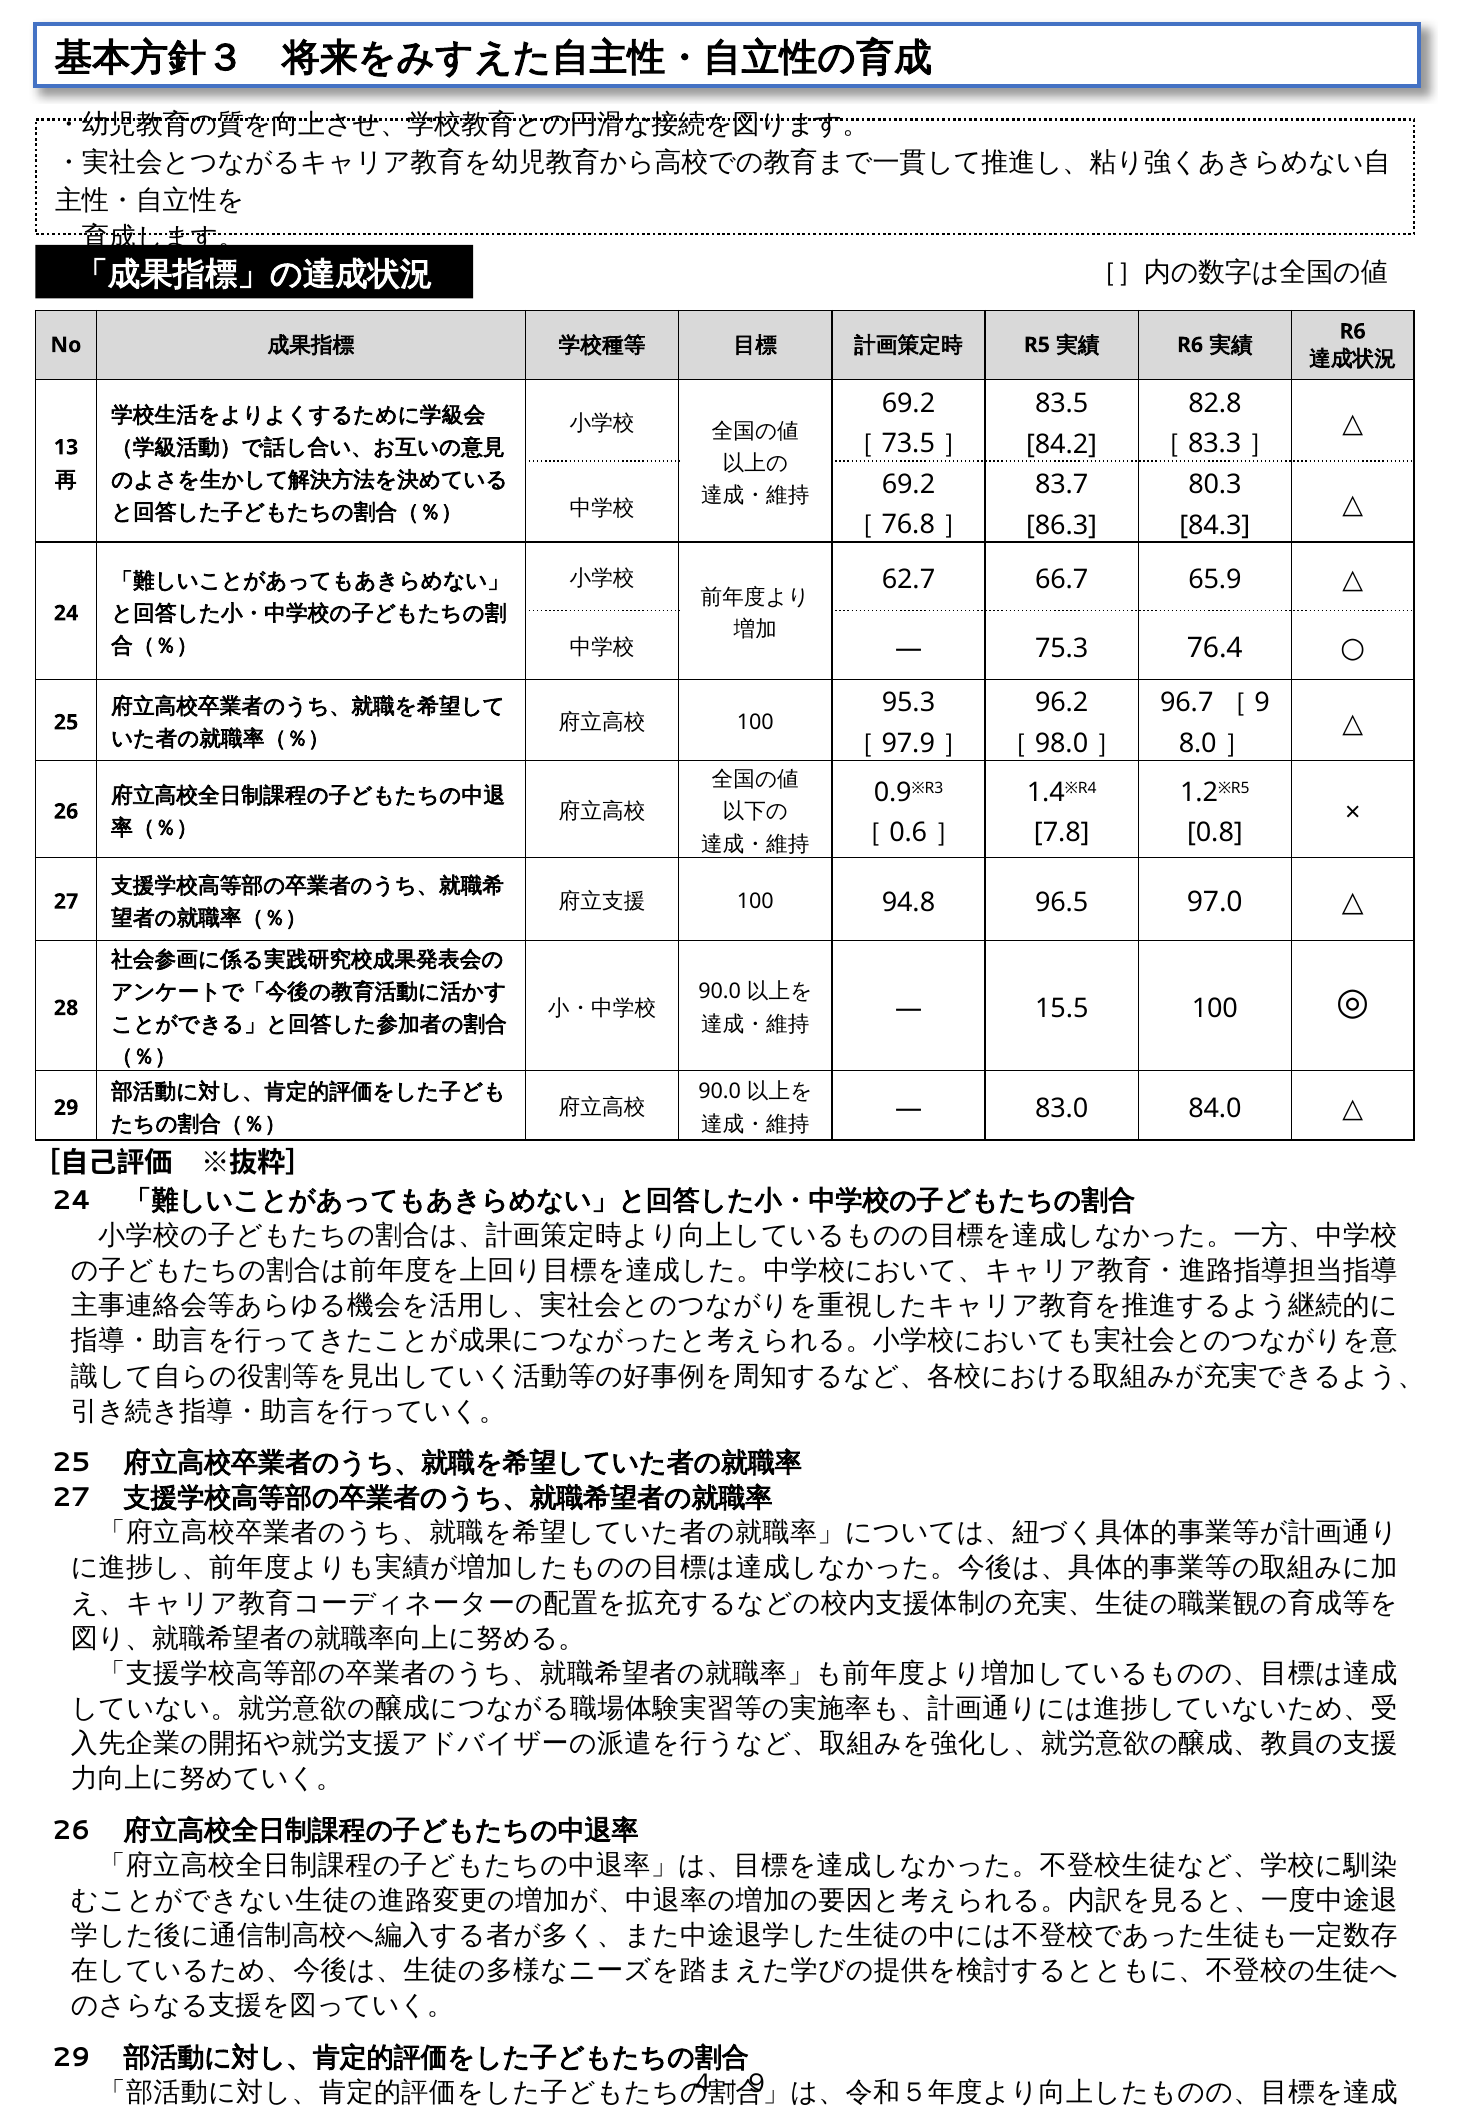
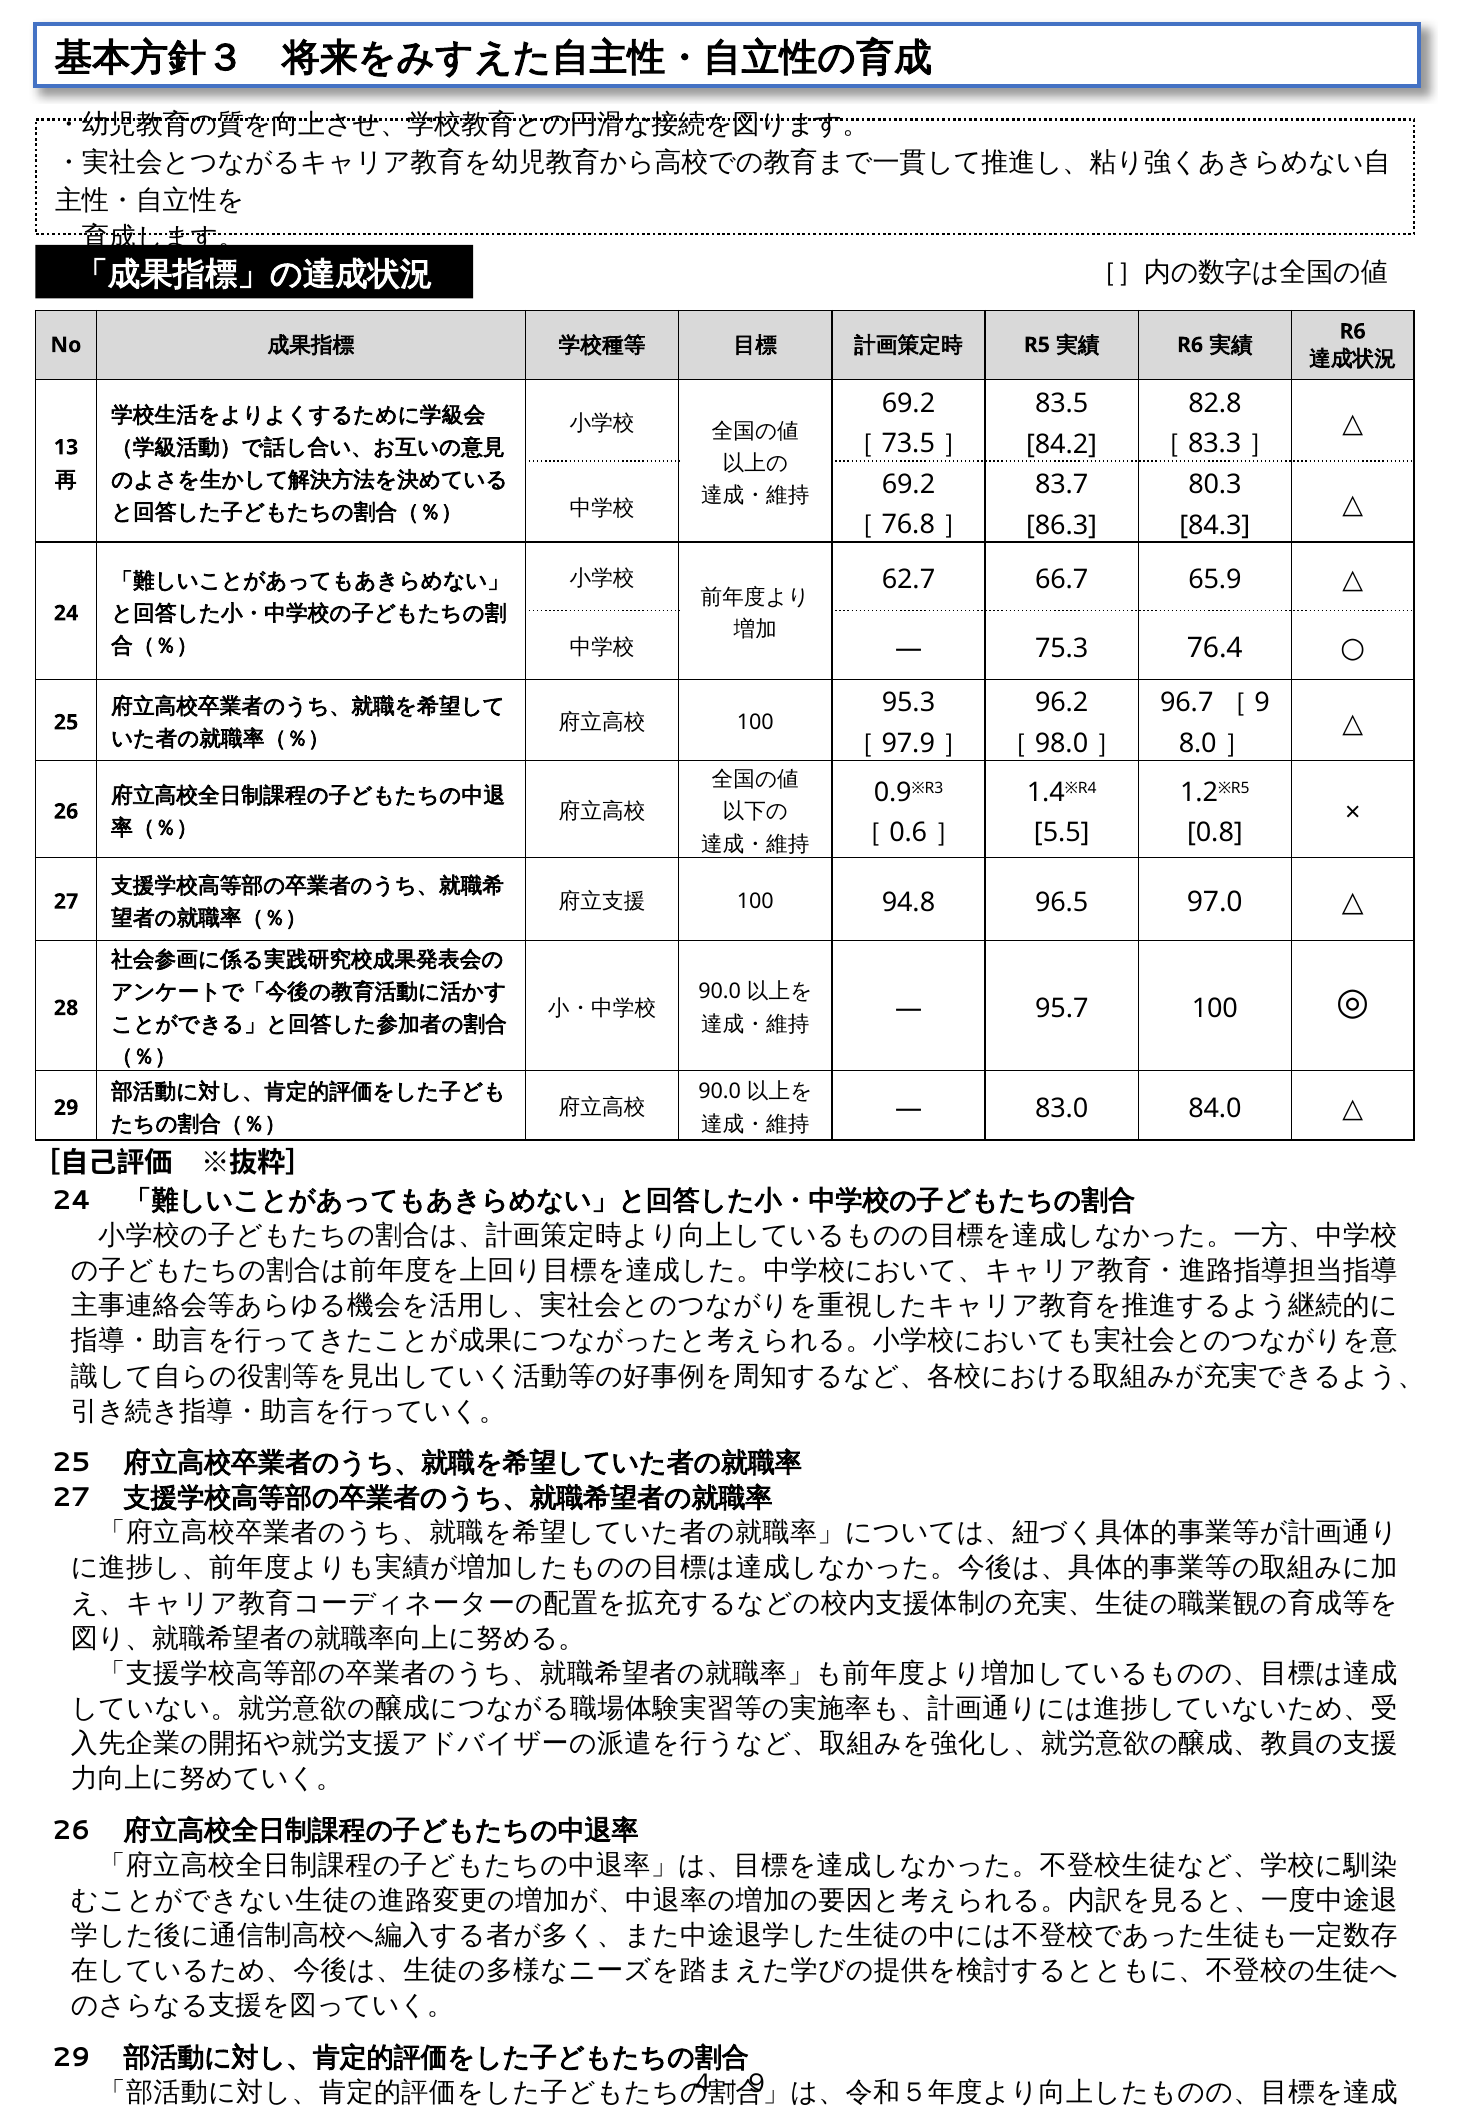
7.8: 7.8 -> 5.5
15.5: 15.5 -> 95.7
